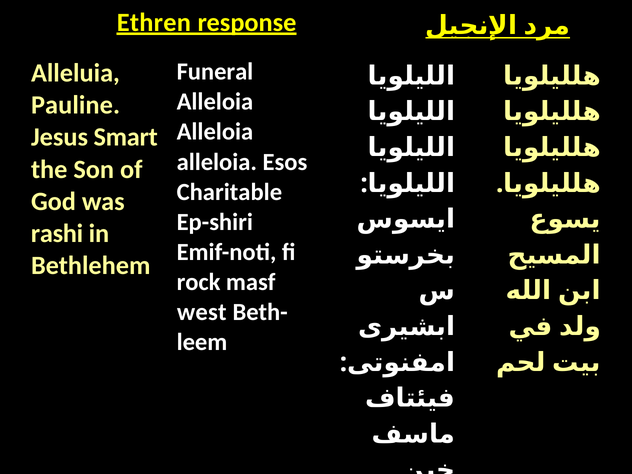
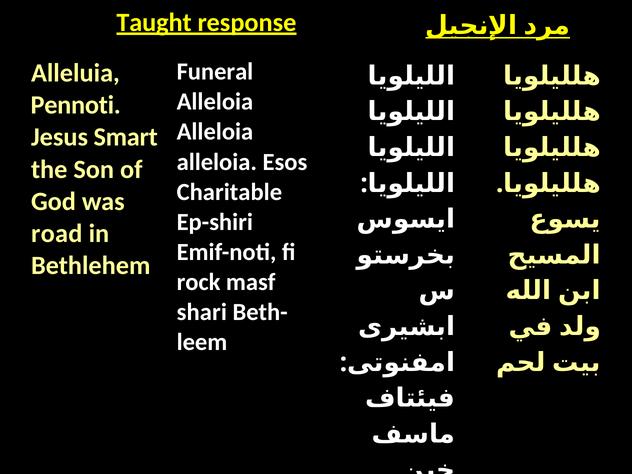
Ethren: Ethren -> Taught
Pauline: Pauline -> Pennoti
rashi: rashi -> road
west: west -> shari
